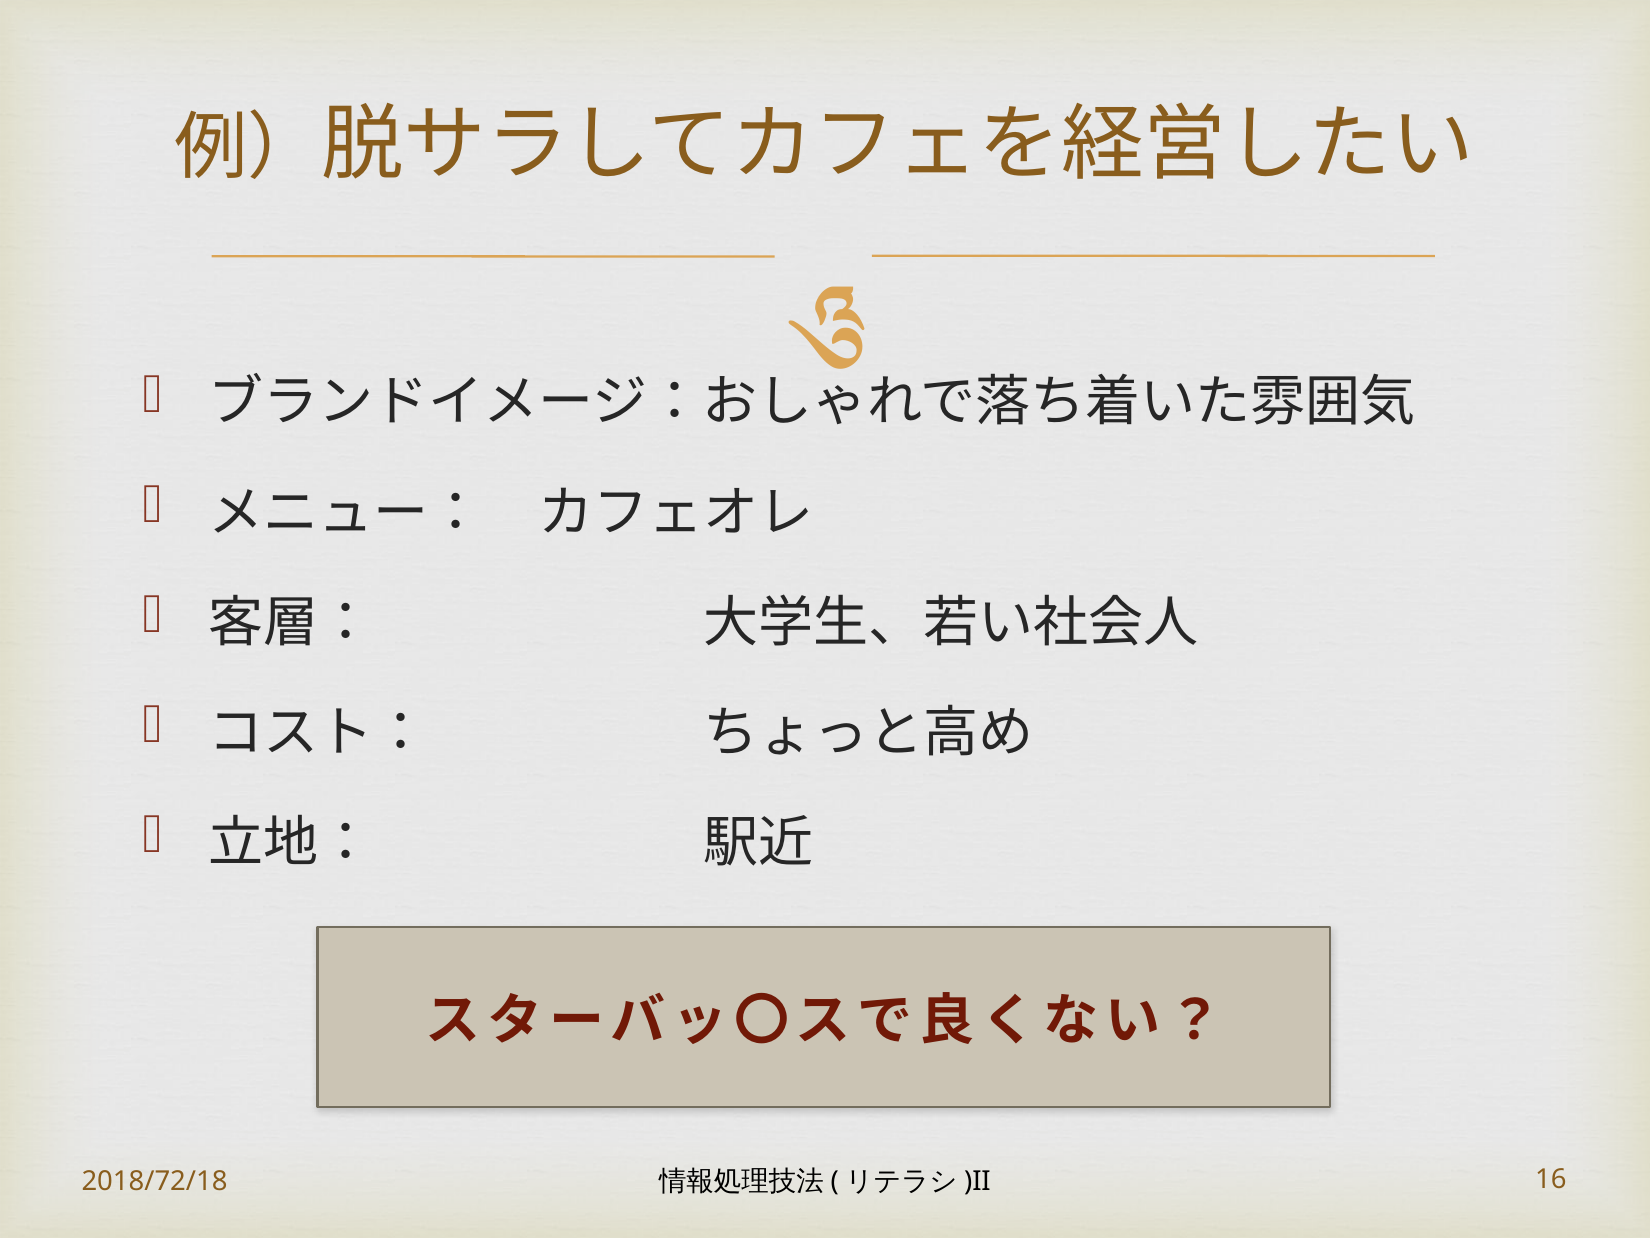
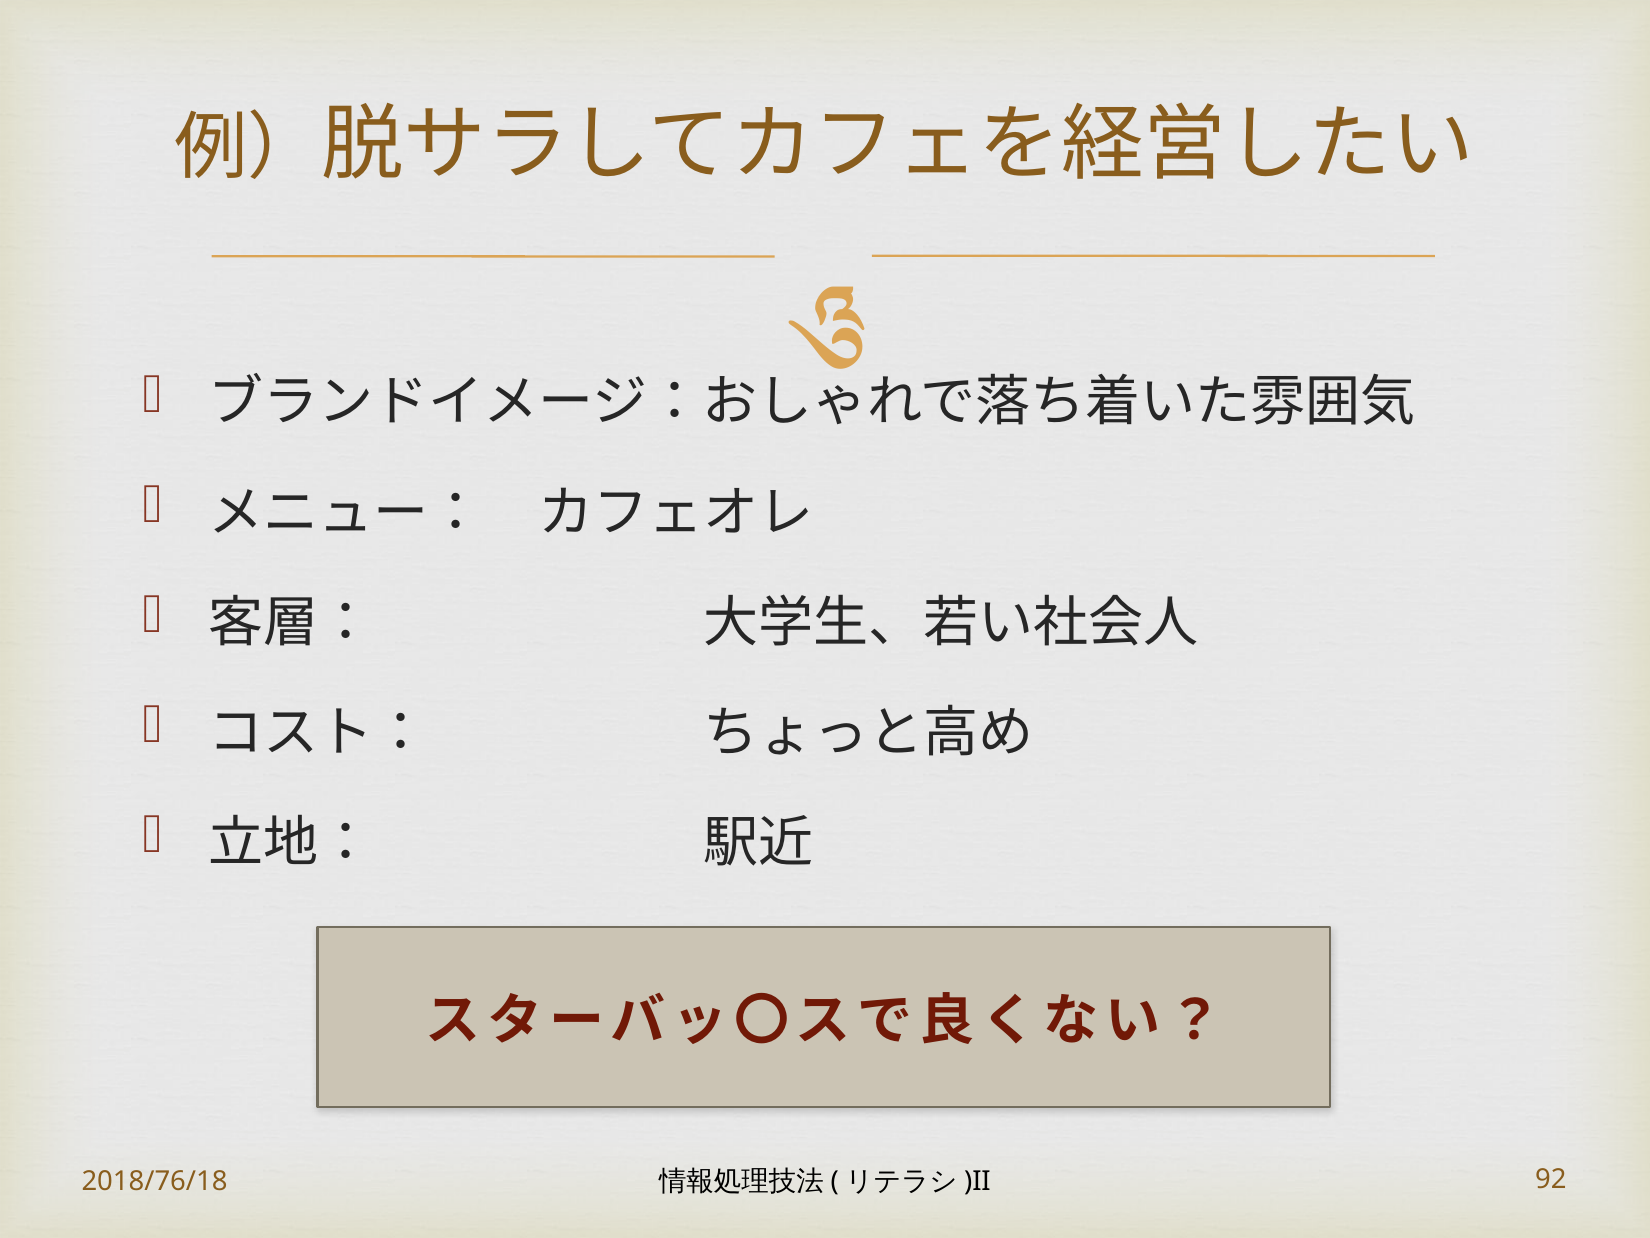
2018/72/18: 2018/72/18 -> 2018/76/18
16: 16 -> 92
